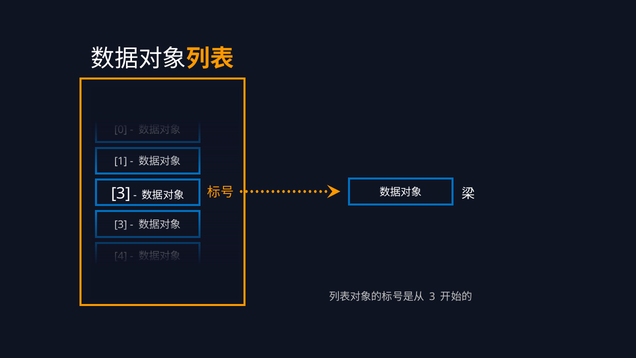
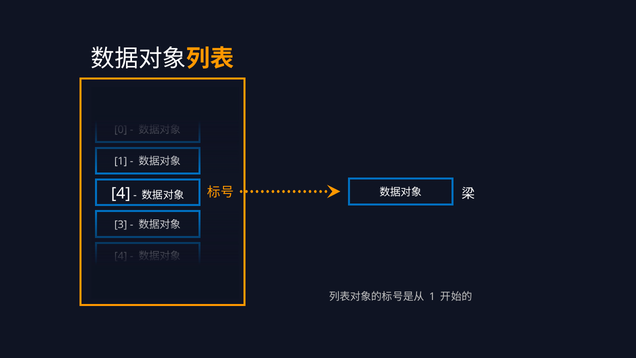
3 at (121, 193): 3 -> 4
3 at (432, 297): 3 -> 1
